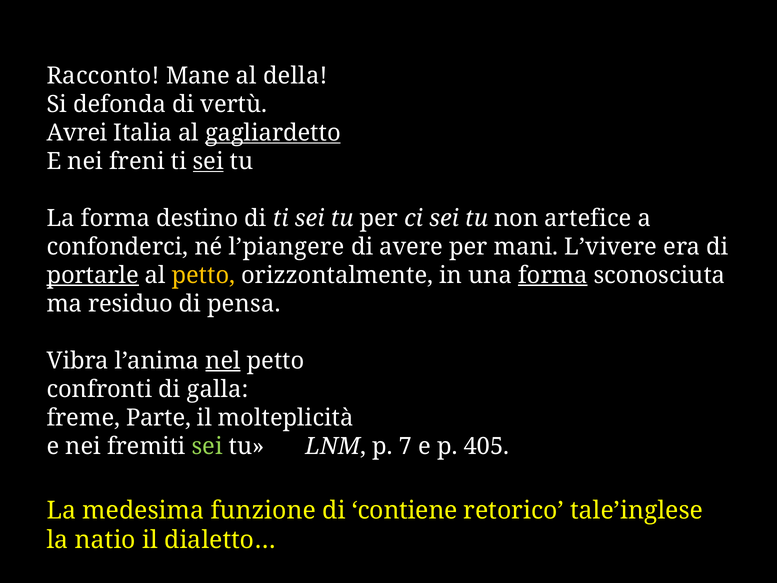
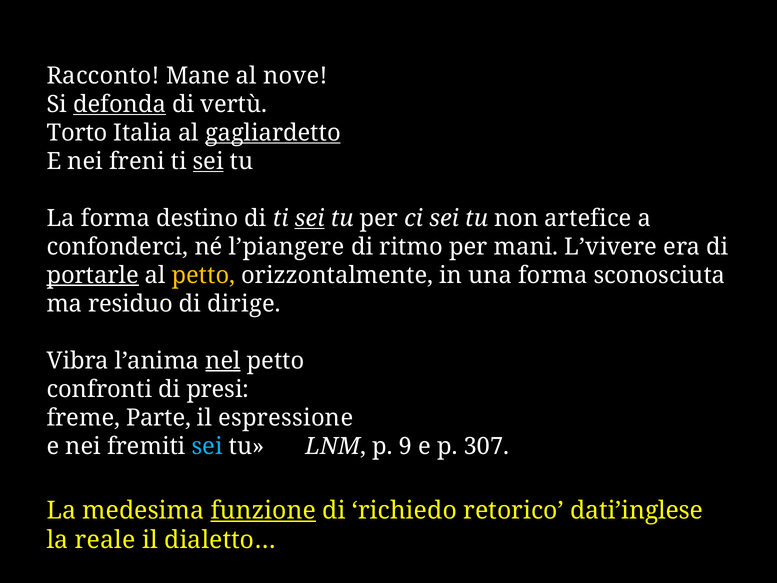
della: della -> nove
defonda underline: none -> present
Avrei: Avrei -> Torto
sei at (310, 218) underline: none -> present
avere: avere -> ritmo
forma at (553, 275) underline: present -> none
pensa: pensa -> dirige
galla: galla -> presi
molteplicità: molteplicità -> espressione
sei at (207, 446) colour: light green -> light blue
7: 7 -> 9
405: 405 -> 307
funzione underline: none -> present
contiene: contiene -> richiedo
tale’inglese: tale’inglese -> dati’inglese
natio: natio -> reale
